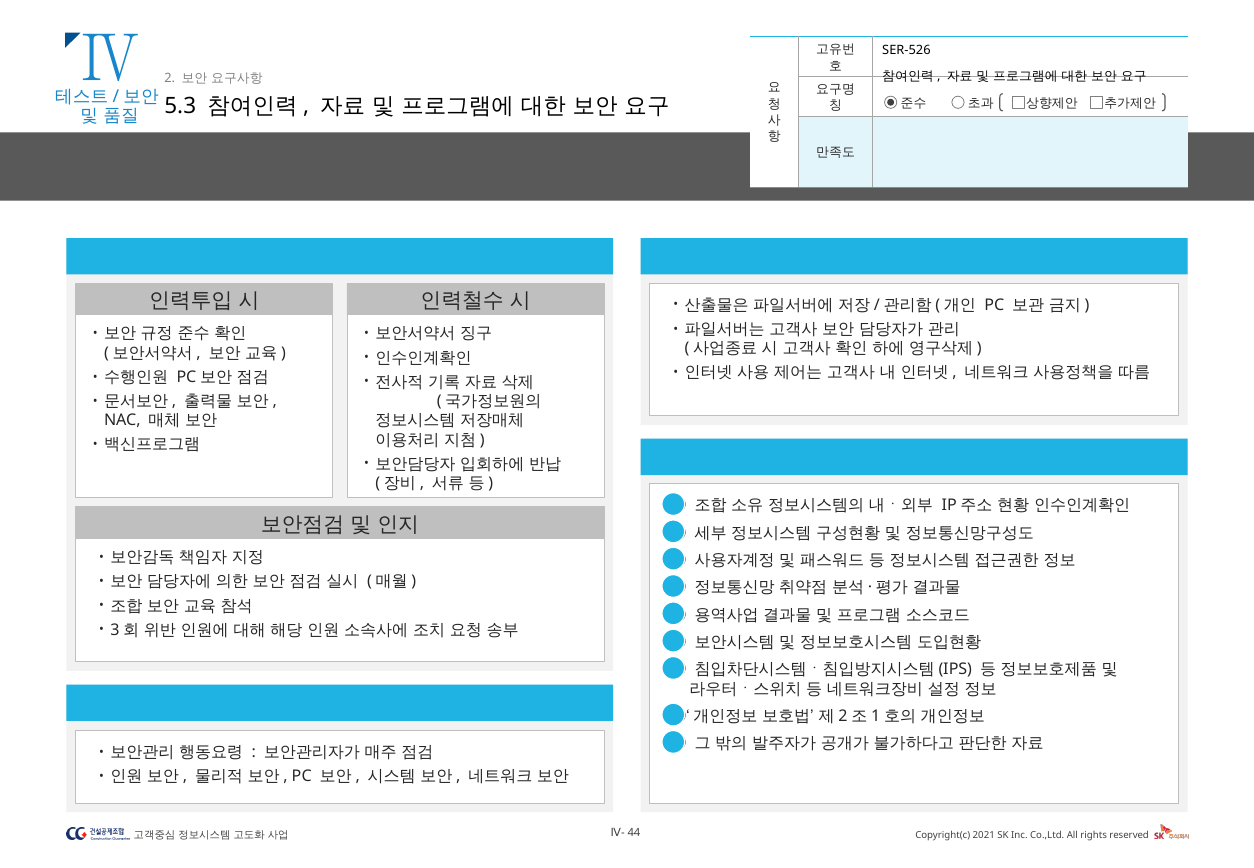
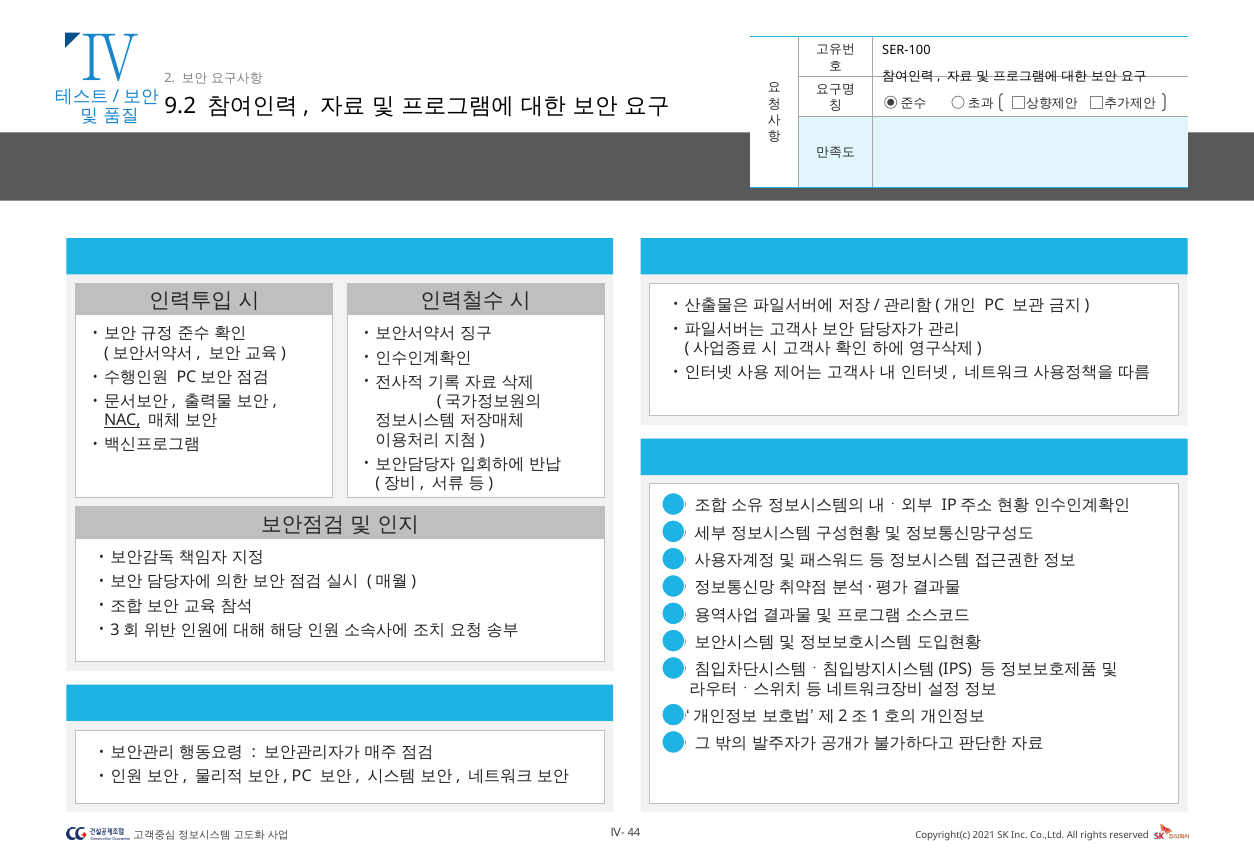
SER-526: SER-526 -> SER-100
5.3: 5.3 -> 9.2
NAC underline: none -> present
